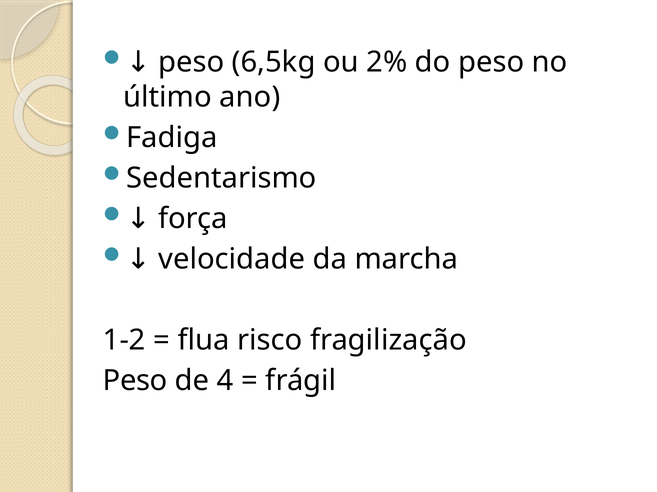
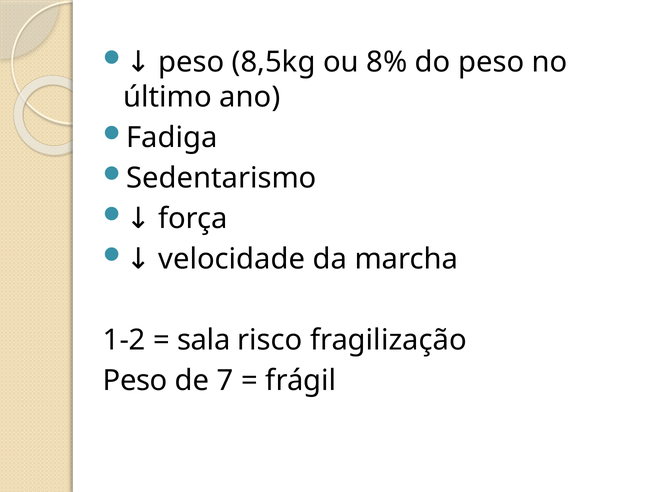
6,5kg: 6,5kg -> 8,5kg
2%: 2% -> 8%
flua: flua -> sala
4: 4 -> 7
